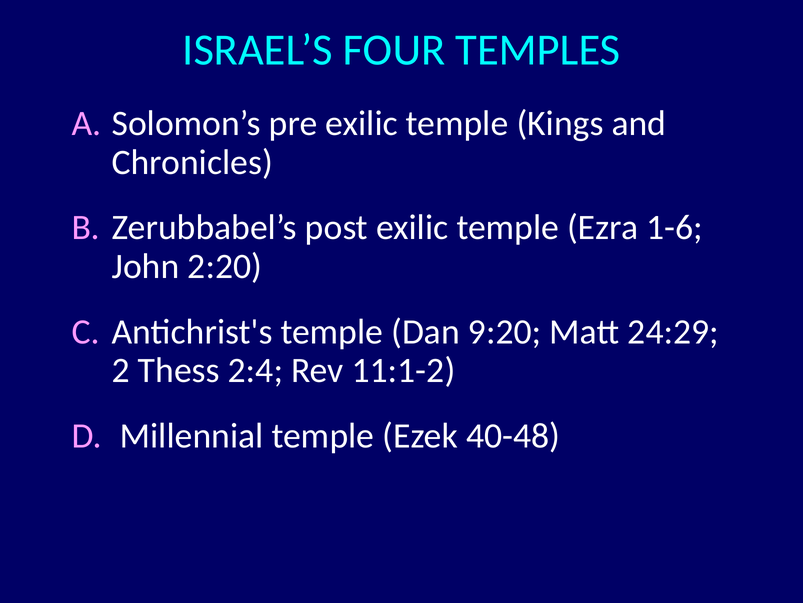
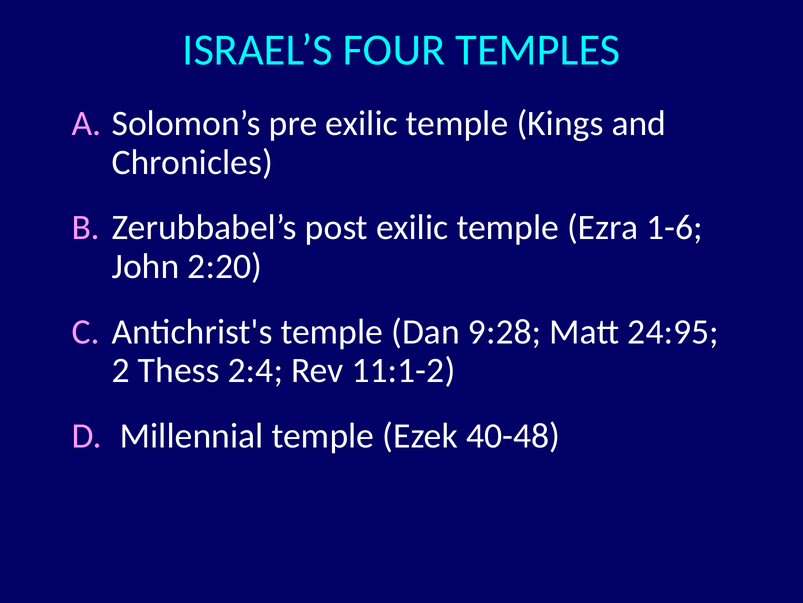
9:20: 9:20 -> 9:28
24:29: 24:29 -> 24:95
